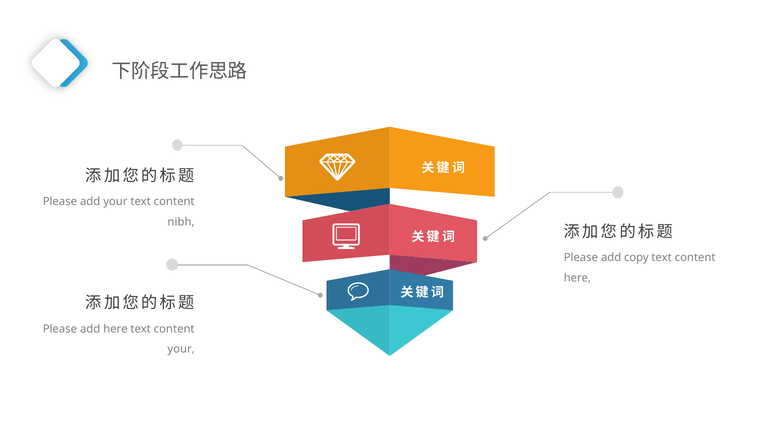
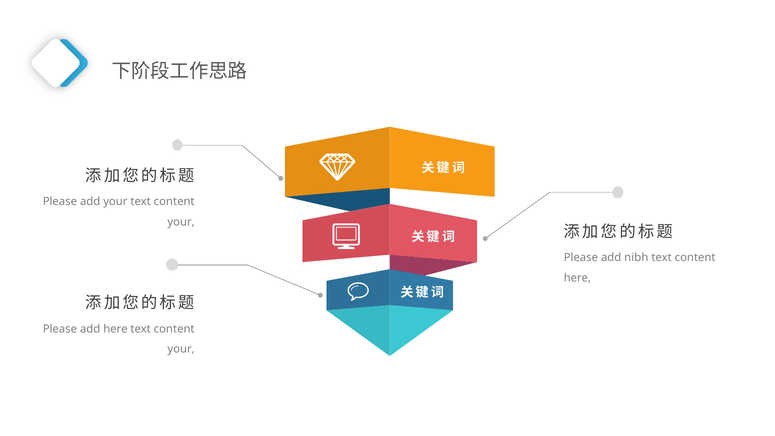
nibh at (181, 222): nibh -> your
copy: copy -> nibh
